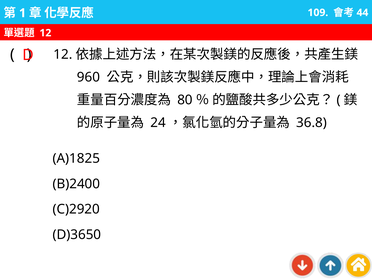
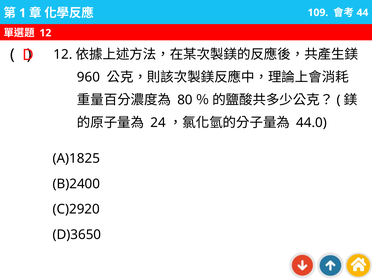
36.8: 36.8 -> 44.0
